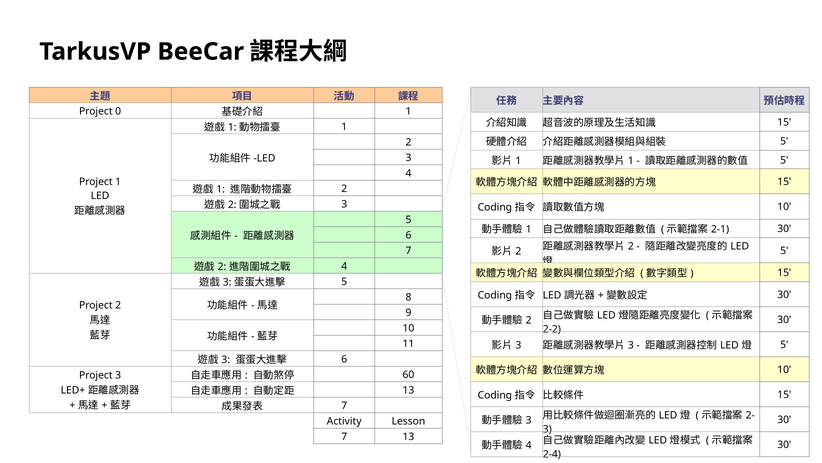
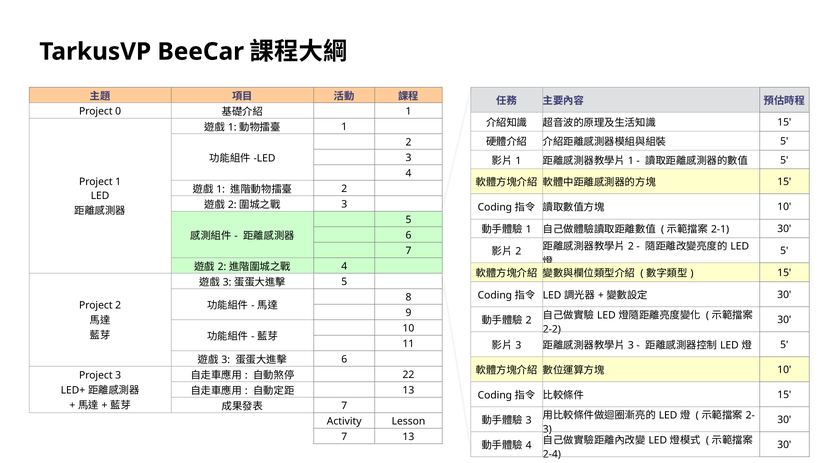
60: 60 -> 22
